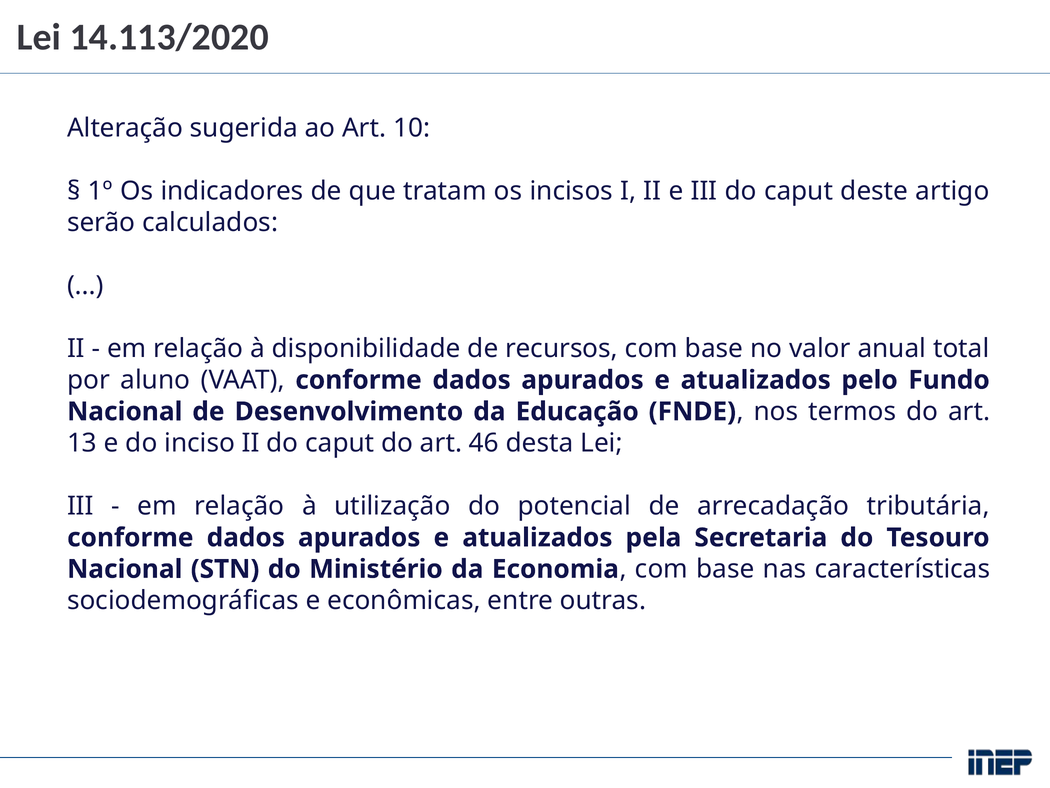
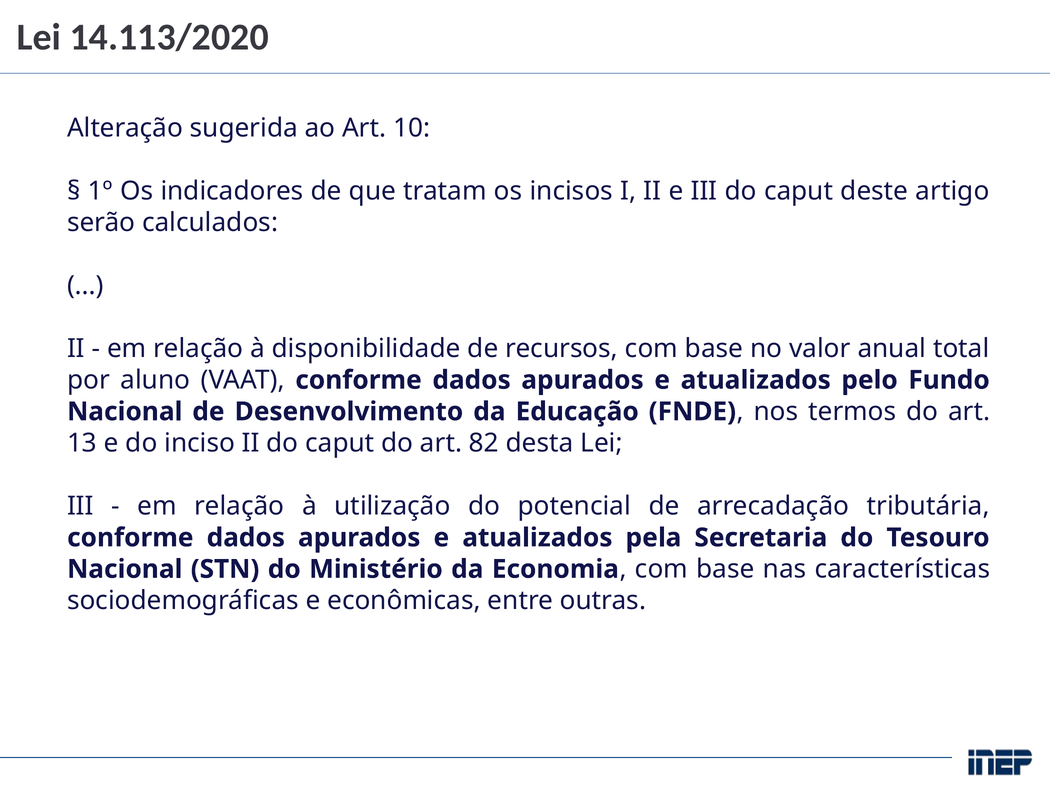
46: 46 -> 82
